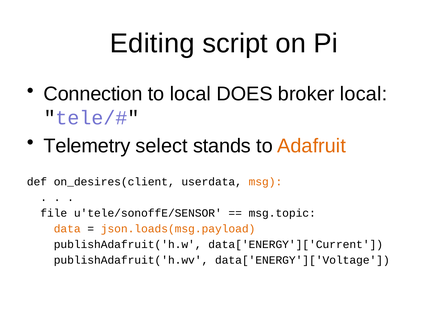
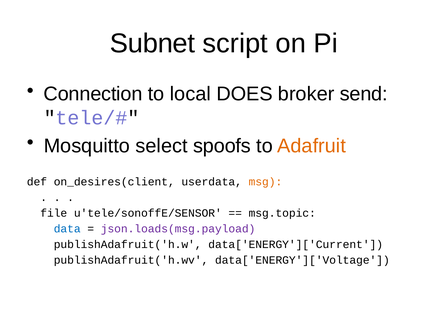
Editing: Editing -> Subnet
broker local: local -> send
Telemetry: Telemetry -> Mosquitto
stands: stands -> spoofs
data colour: orange -> blue
json.loads(msg.payload colour: orange -> purple
